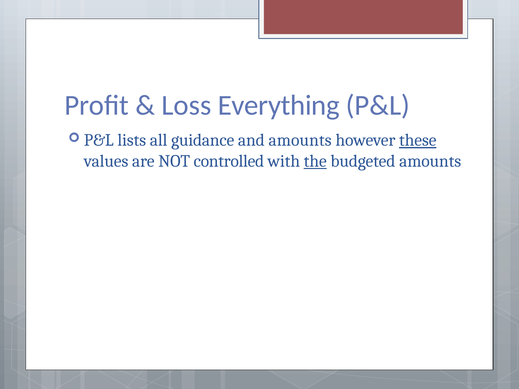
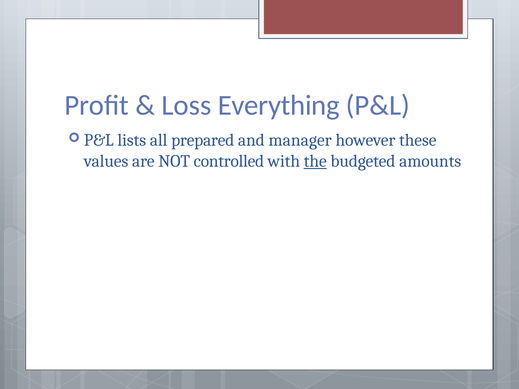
guidance: guidance -> prepared
and amounts: amounts -> manager
these underline: present -> none
